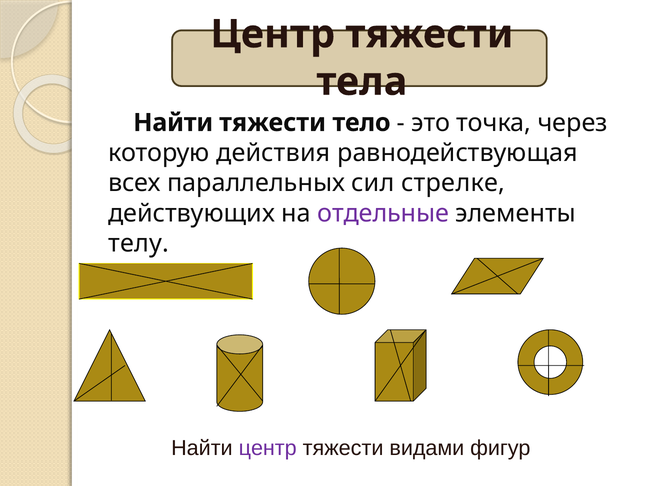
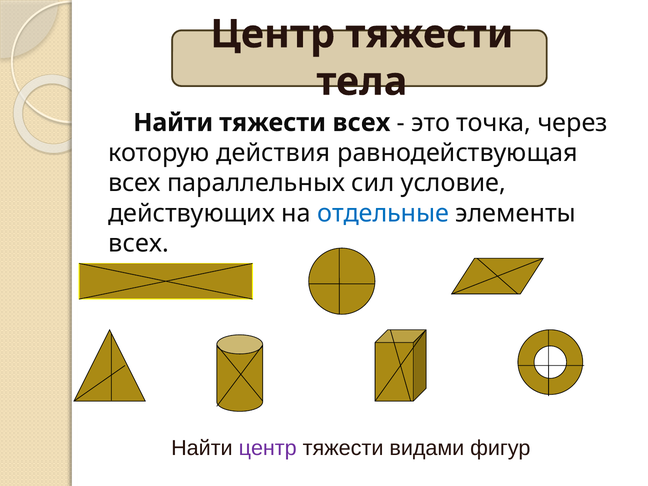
тяжести тело: тело -> всех
стрелке: стрелке -> условие
отдельные colour: purple -> blue
телу at (138, 243): телу -> всех
